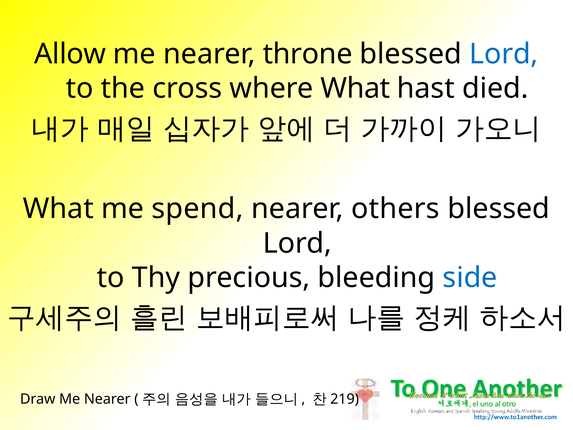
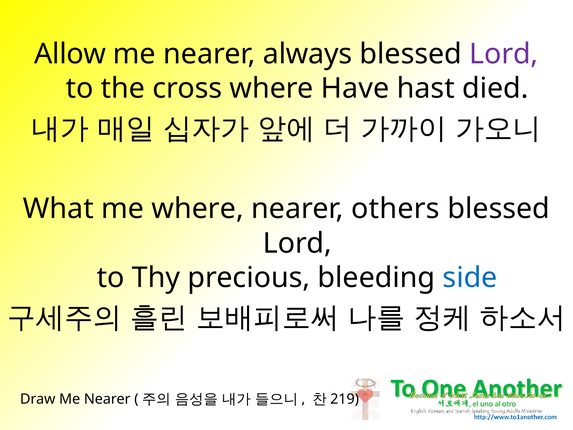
throne: throne -> always
Lord at (504, 54) colour: blue -> purple
where What: What -> Have
me spend: spend -> where
